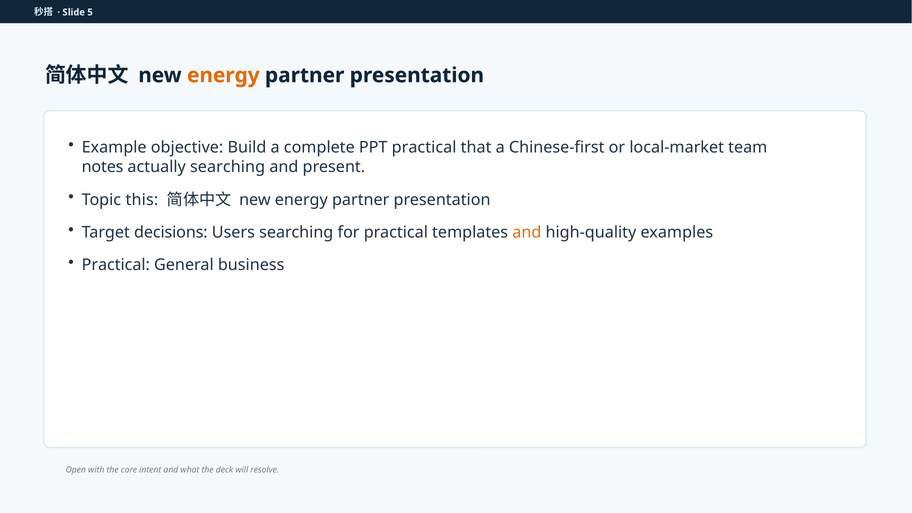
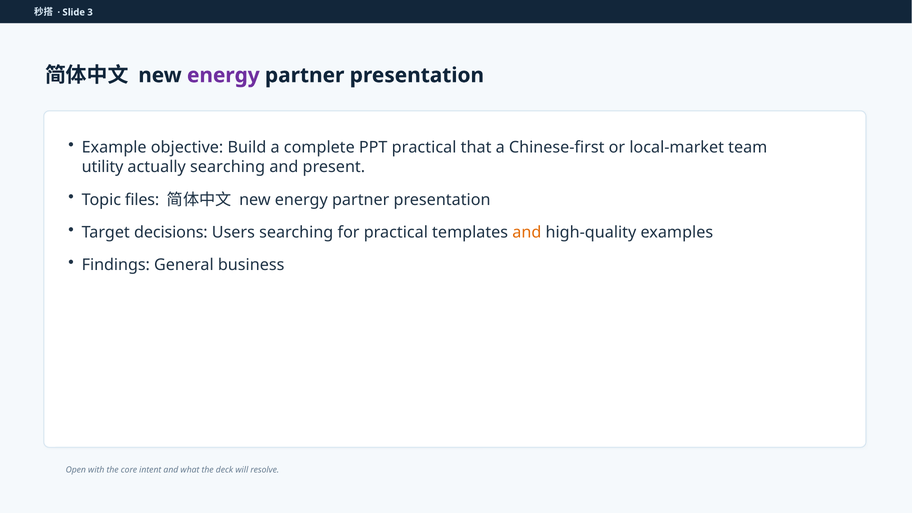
5: 5 -> 3
energy at (223, 75) colour: orange -> purple
notes: notes -> utility
this: this -> files
Practical at (116, 265): Practical -> Findings
